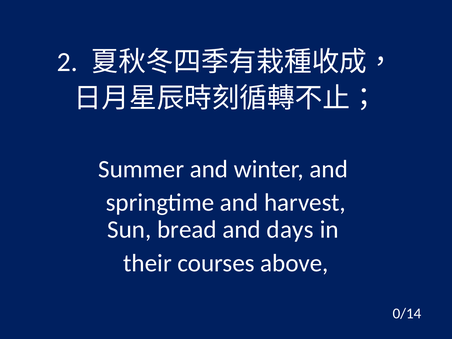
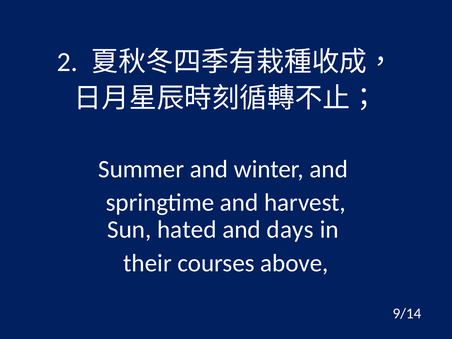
bread: bread -> hated
0/14: 0/14 -> 9/14
